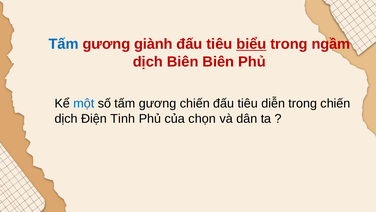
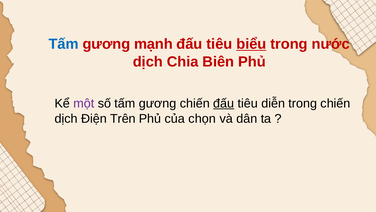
giành: giành -> mạnh
ngầm: ngầm -> nước
dịch Biên: Biên -> Chia
một colour: blue -> purple
đấu at (224, 103) underline: none -> present
Tinh: Tinh -> Trên
